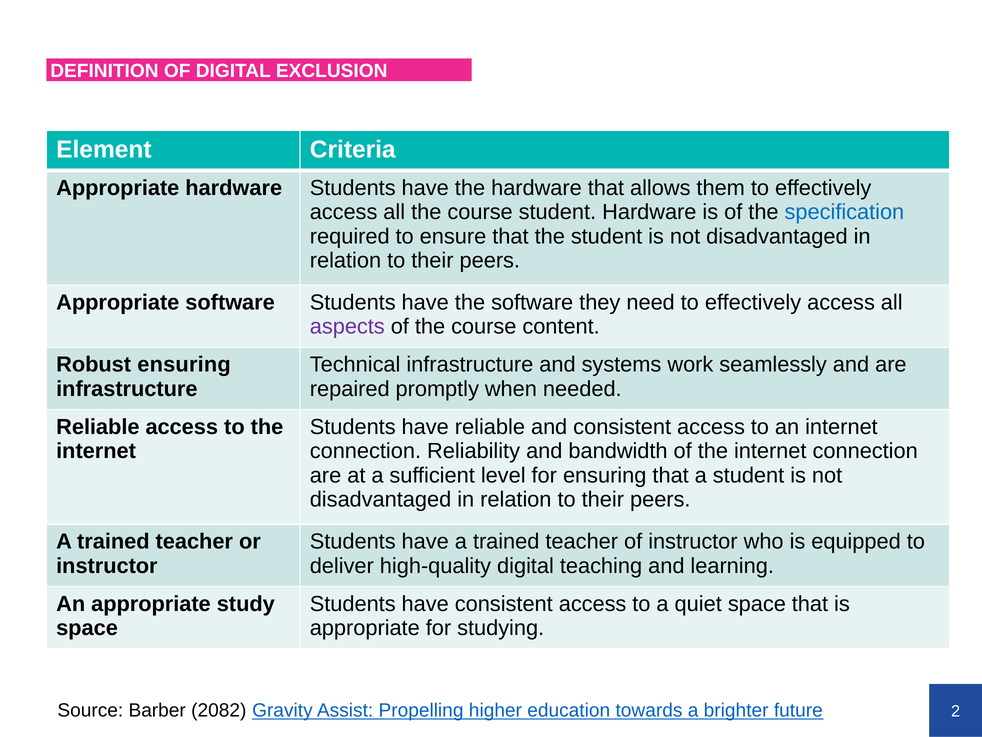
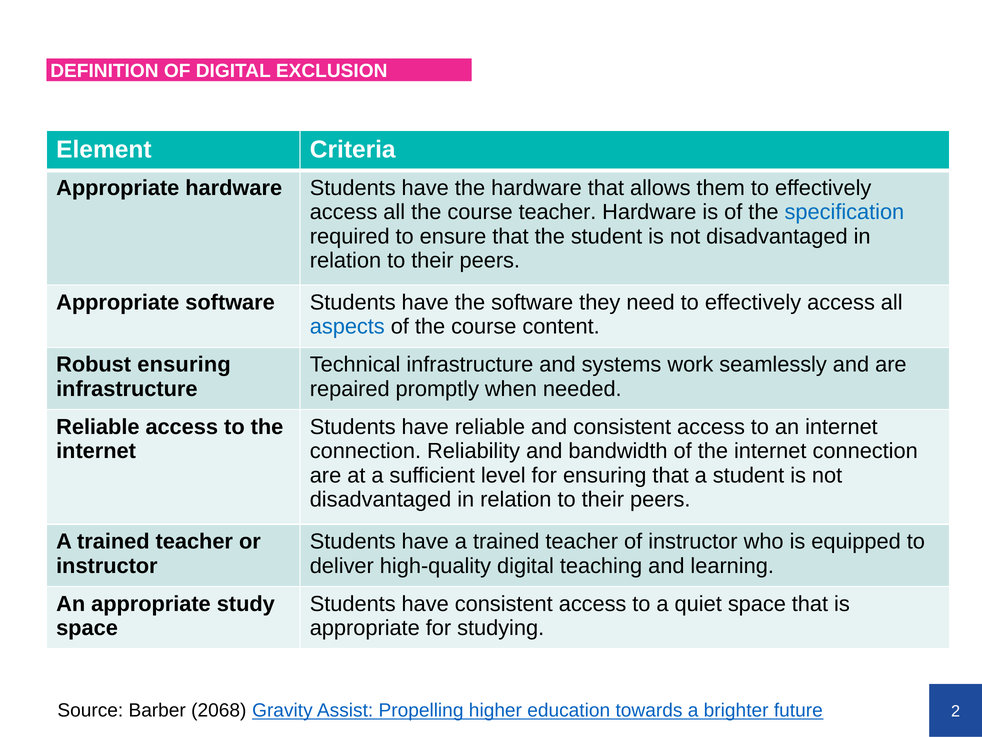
course student: student -> teacher
aspects colour: purple -> blue
2082: 2082 -> 2068
